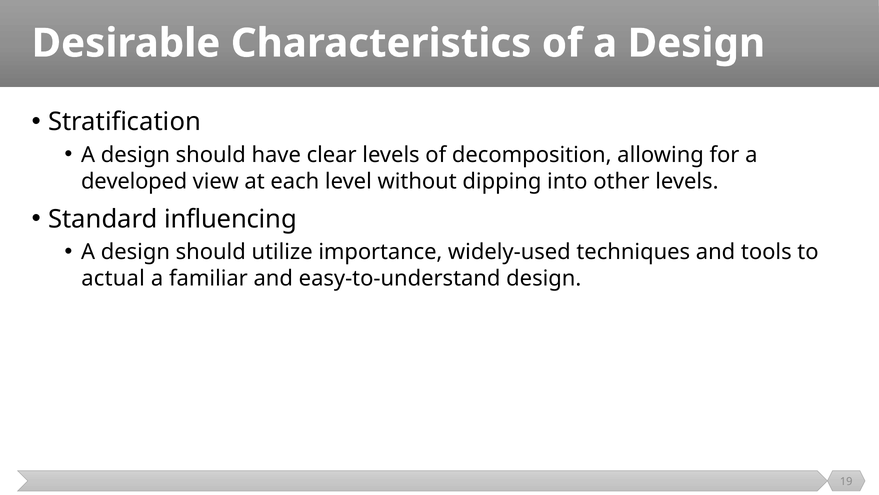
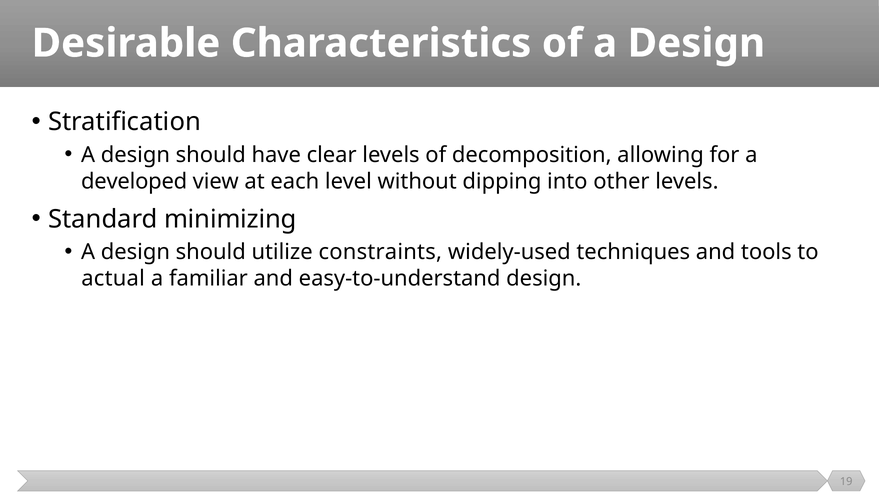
influencing: influencing -> minimizing
importance: importance -> constraints
